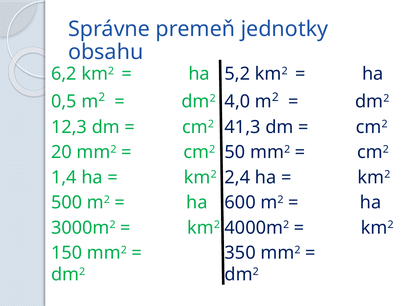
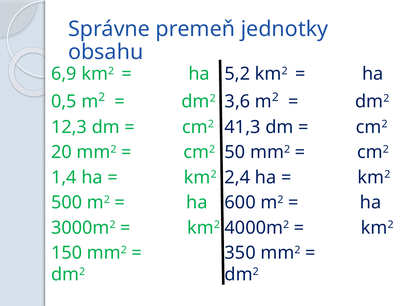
6,2: 6,2 -> 6,9
4,0: 4,0 -> 3,6
